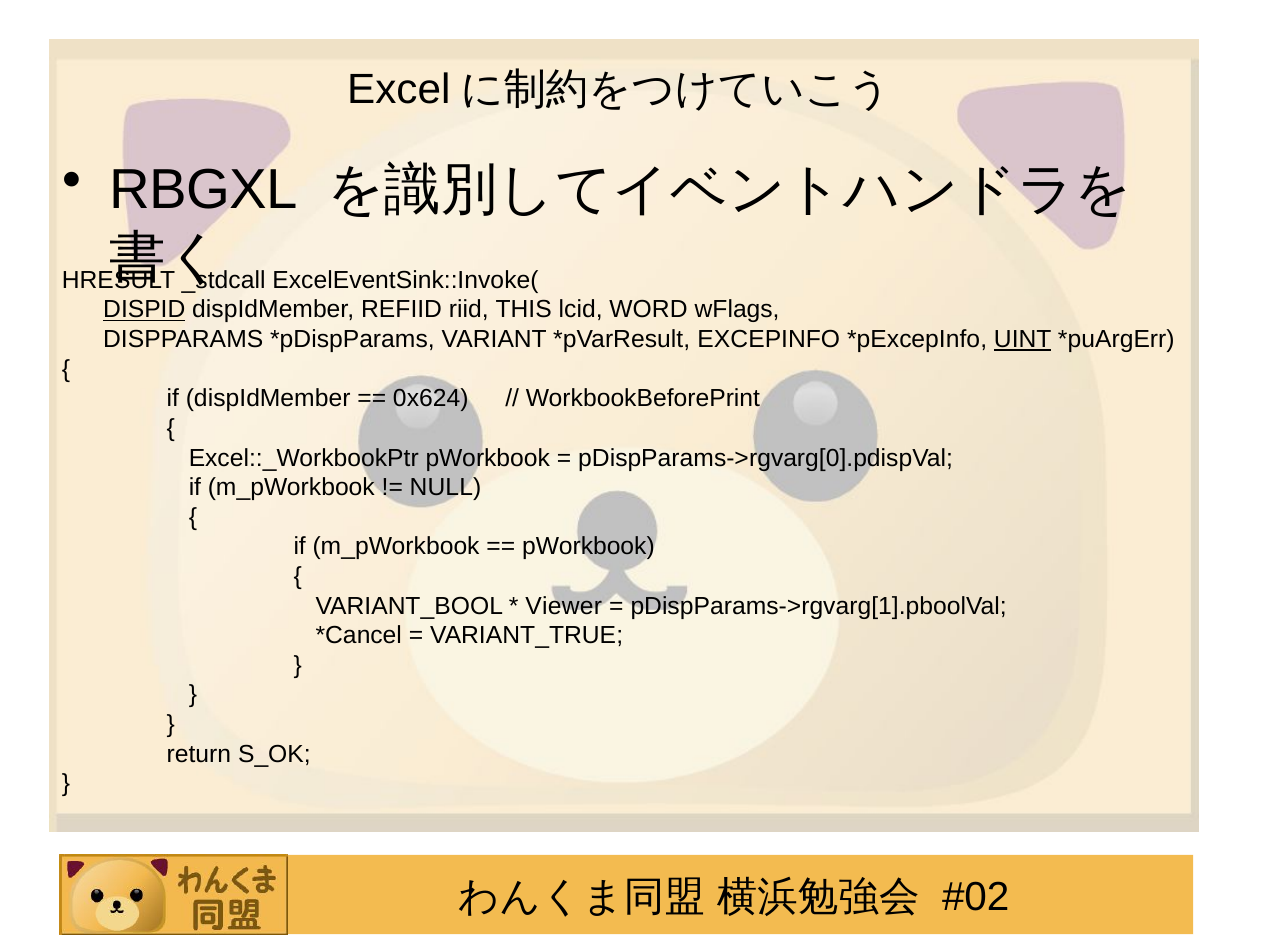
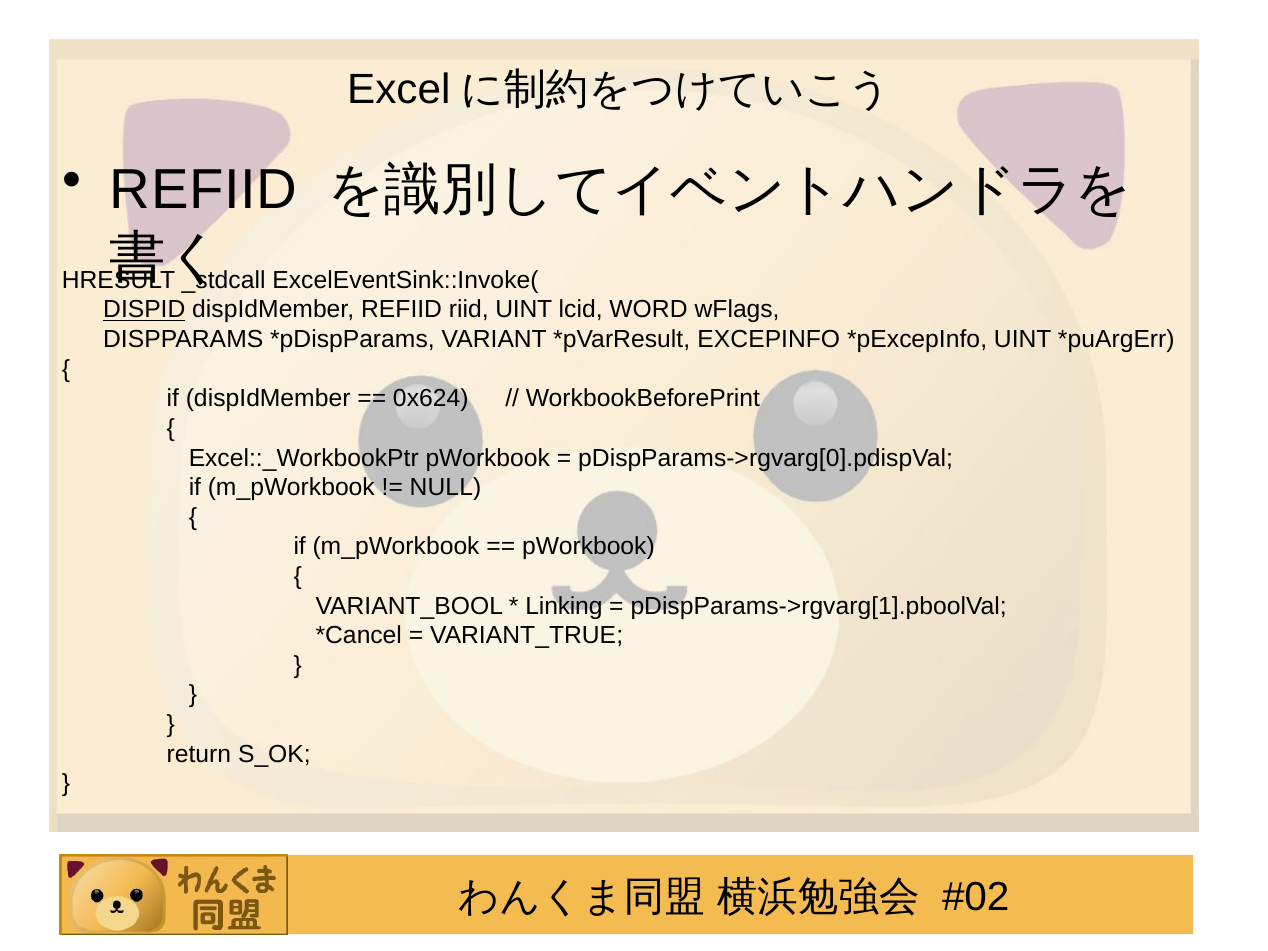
RBGXL at (204, 190): RBGXL -> REFIID
riid THIS: THIS -> UINT
UINT at (1023, 339) underline: present -> none
Viewer: Viewer -> Linking
